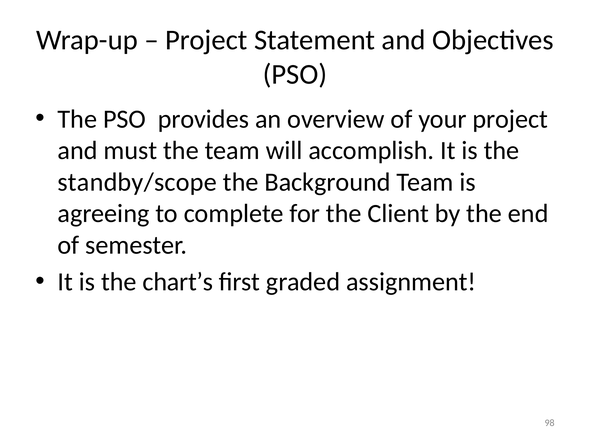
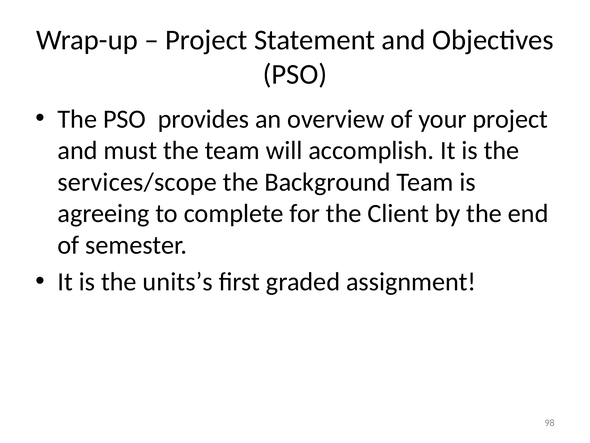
standby/scope: standby/scope -> services/scope
chart’s: chart’s -> units’s
